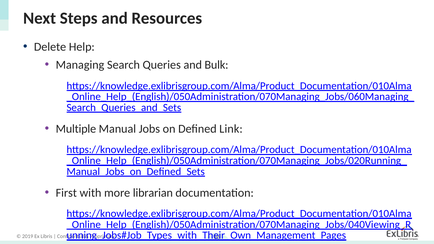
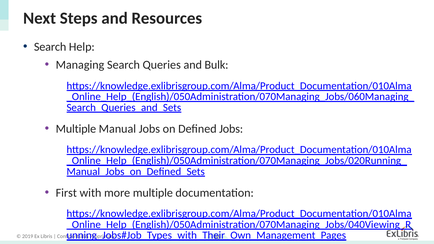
Delete at (50, 47): Delete -> Search
Defined Link: Link -> Jobs
more librarian: librarian -> multiple
